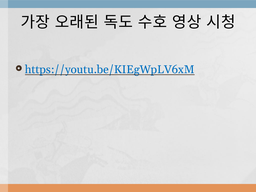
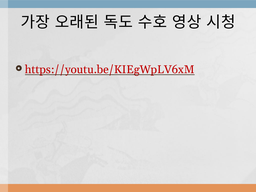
https://youtu.be/KIEgWpLV6xM colour: blue -> red
